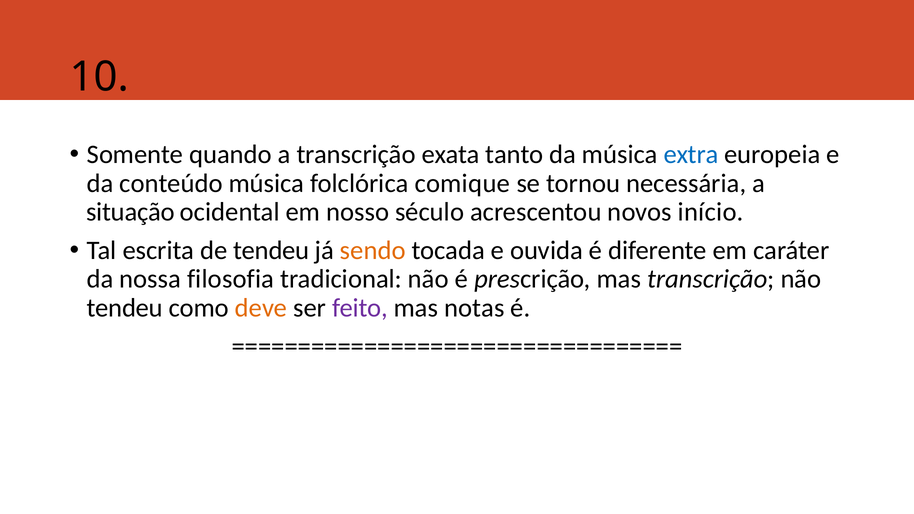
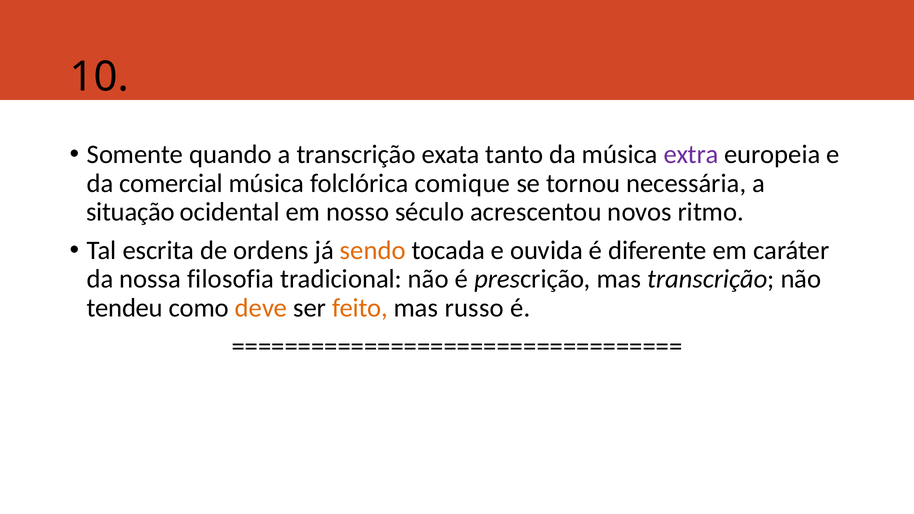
extra colour: blue -> purple
conteúdo: conteúdo -> comercial
início: início -> ritmo
de tendeu: tendeu -> ordens
feito colour: purple -> orange
notas: notas -> russo
